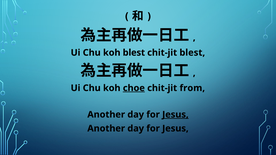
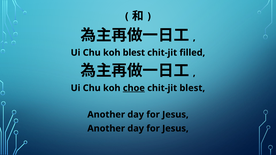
chit-jit blest: blest -> filled
chit-jit from: from -> blest
Jesus at (175, 115) underline: present -> none
